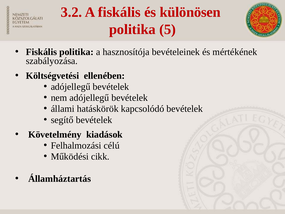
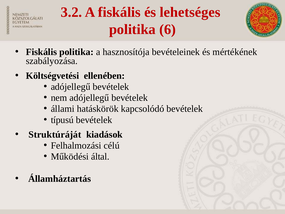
különösen: különösen -> lehetséges
5: 5 -> 6
segítő: segítő -> típusú
Követelmény: Követelmény -> Struktúráját
cikk: cikk -> által
